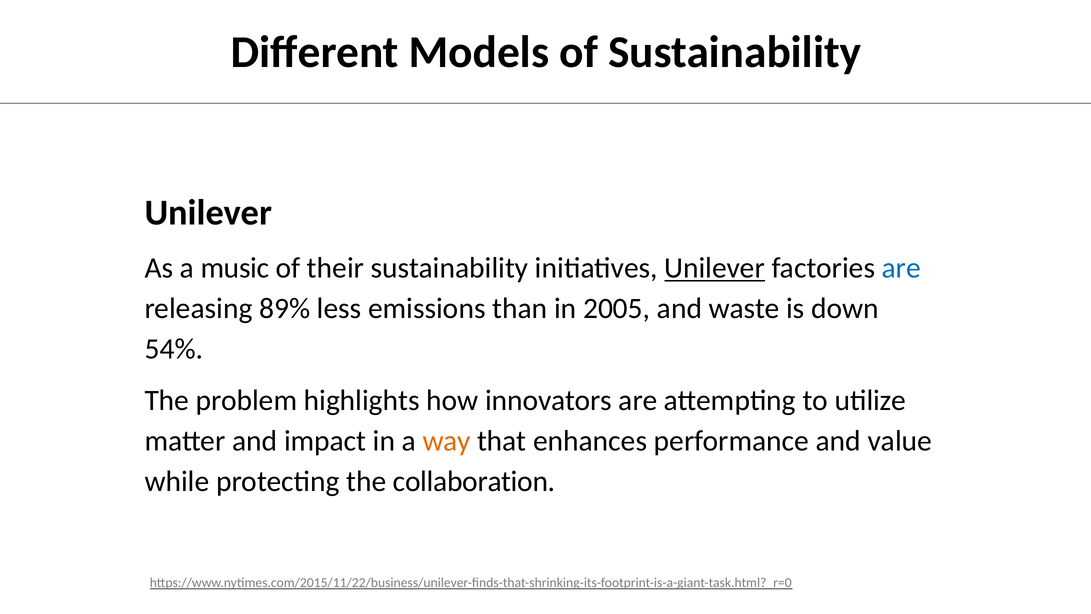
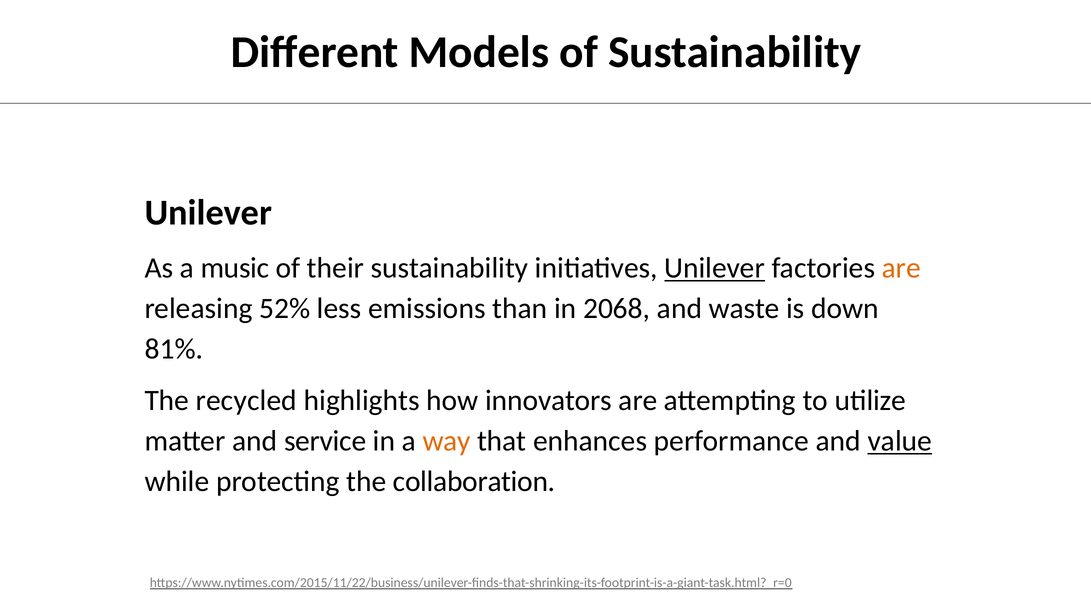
are at (901, 268) colour: blue -> orange
89%: 89% -> 52%
2005: 2005 -> 2068
54%: 54% -> 81%
problem: problem -> recycled
impact: impact -> service
value underline: none -> present
